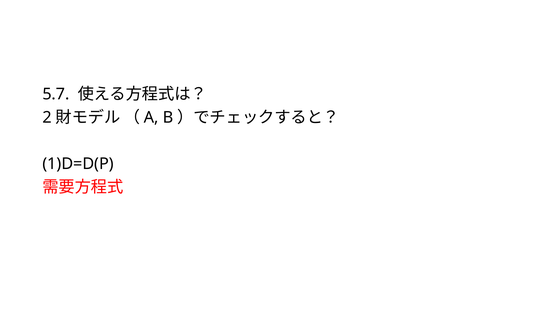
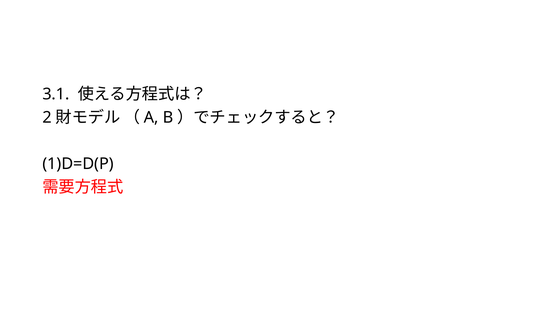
5.7: 5.7 -> 3.1
